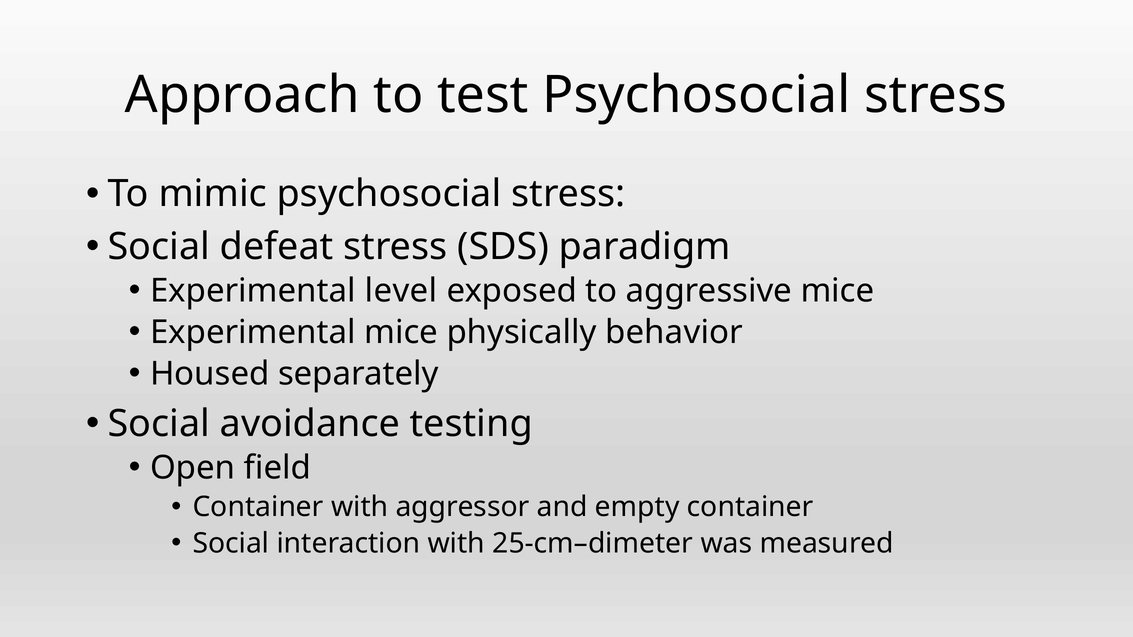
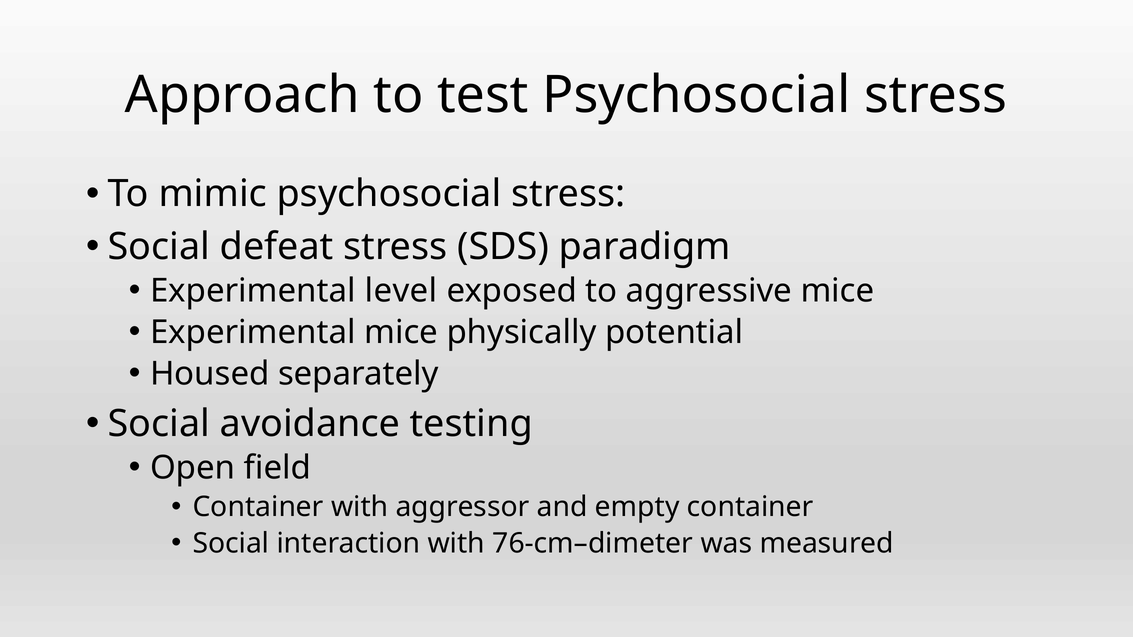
behavior: behavior -> potential
25-cm–dimeter: 25-cm–dimeter -> 76-cm–dimeter
